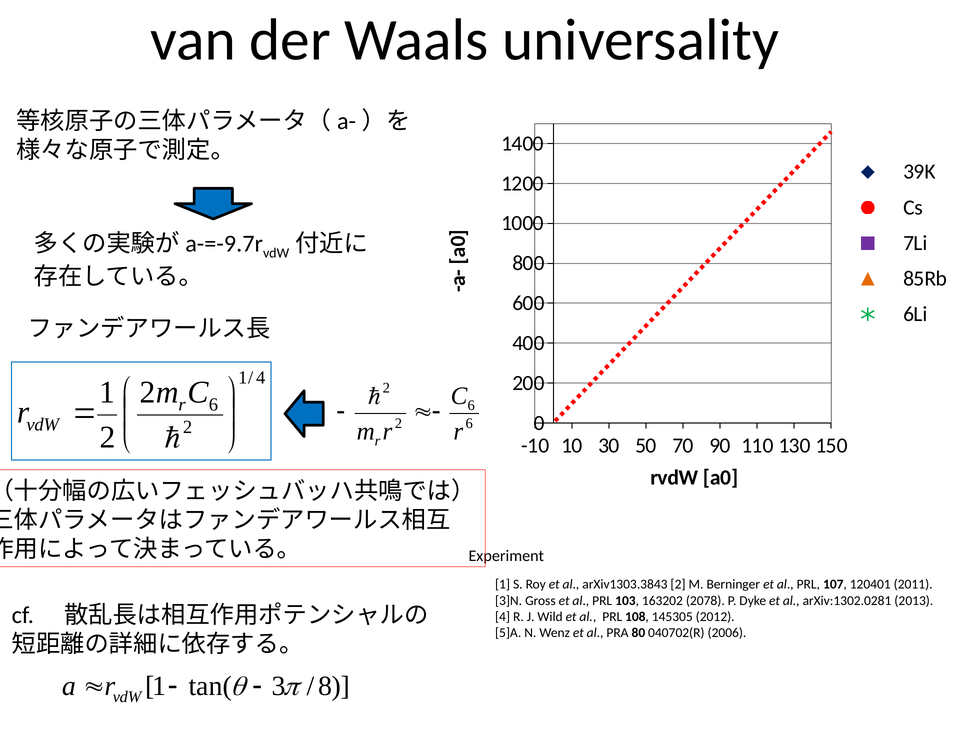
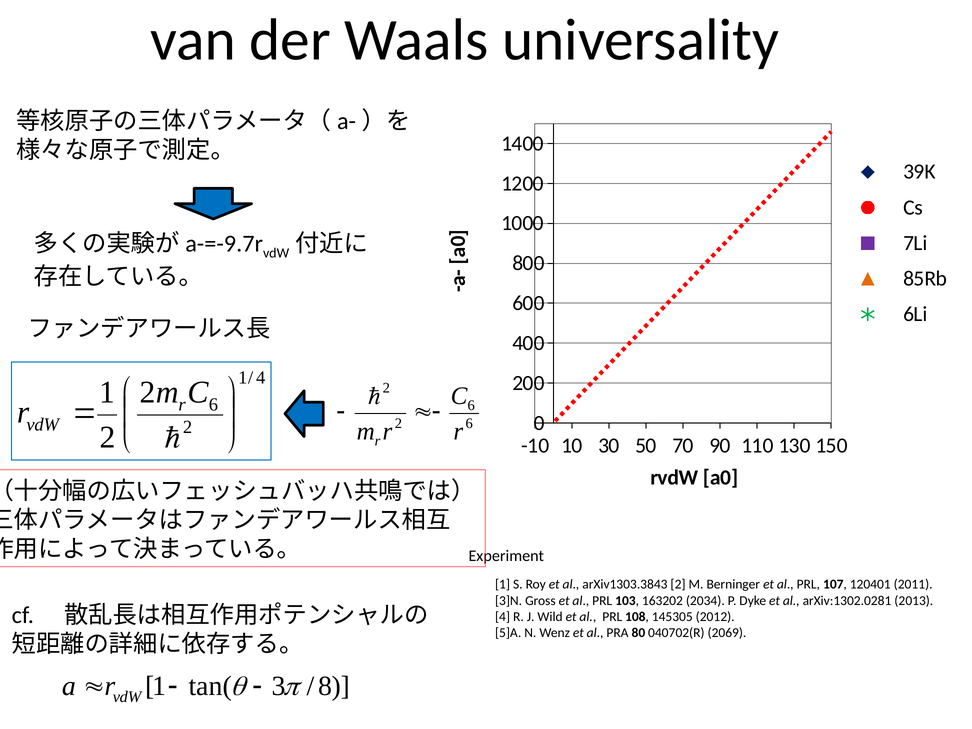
2078: 2078 -> 2034
2006: 2006 -> 2069
